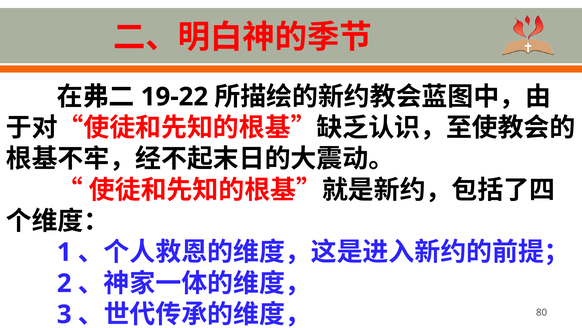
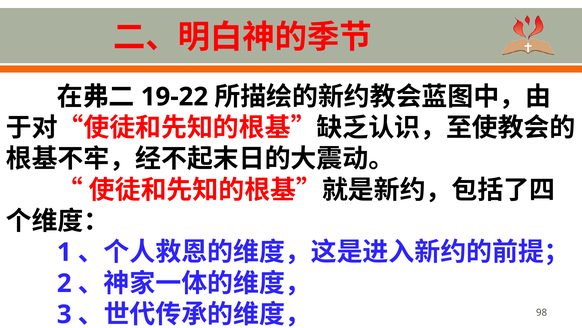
80: 80 -> 98
